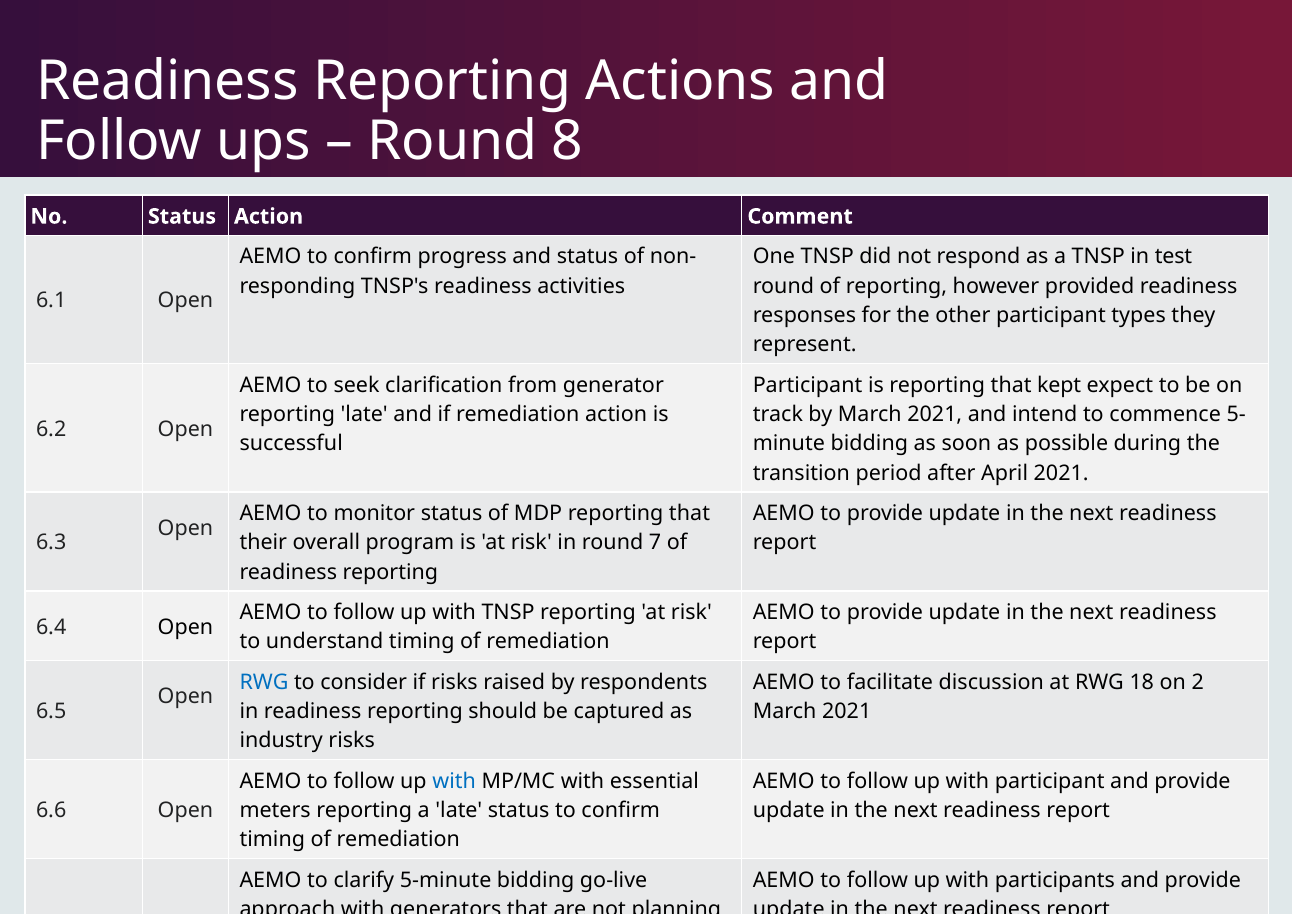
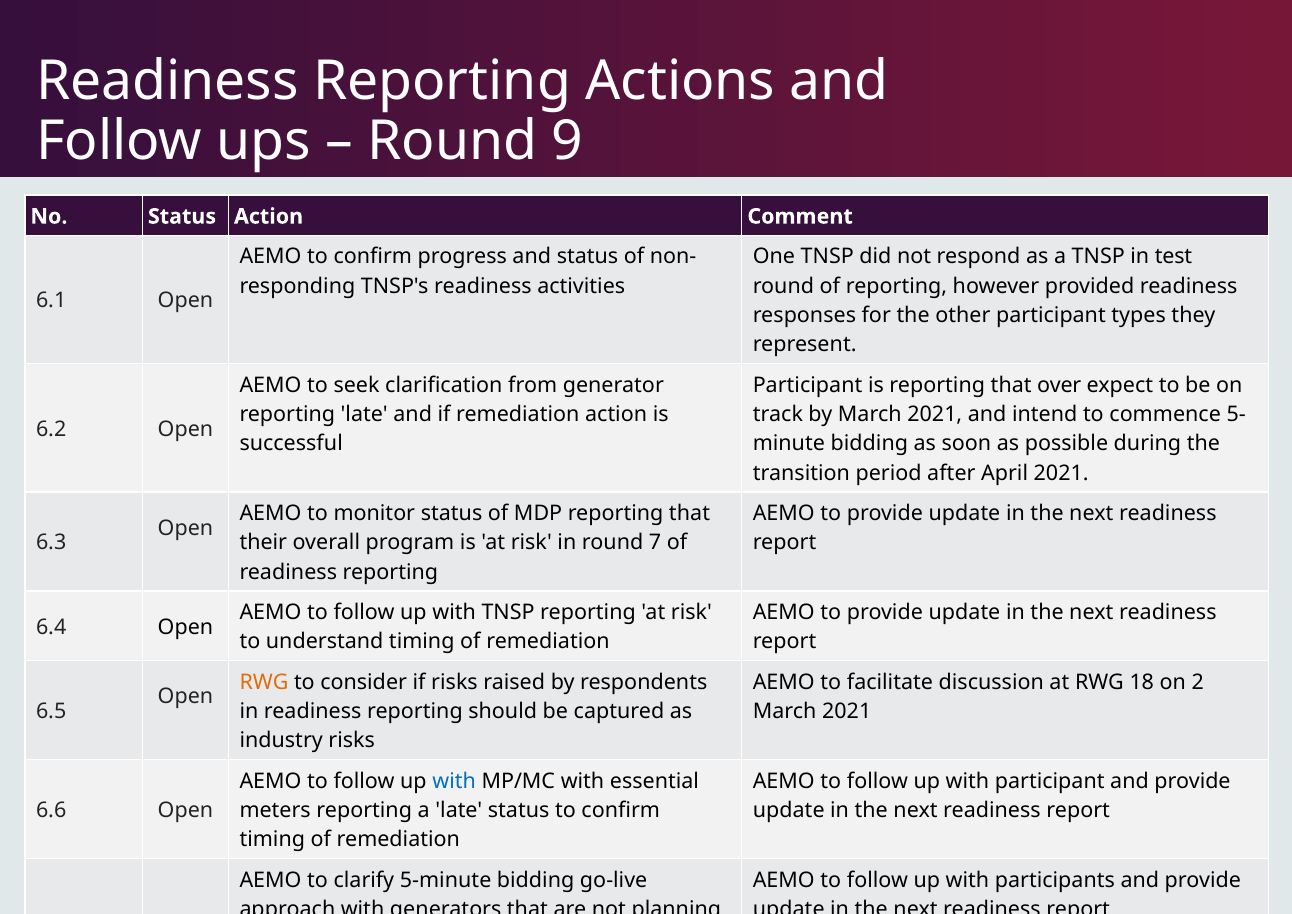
8: 8 -> 9
kept: kept -> over
RWG at (264, 682) colour: blue -> orange
